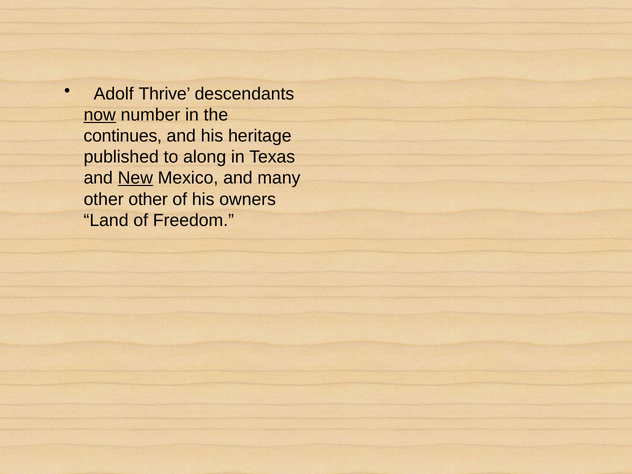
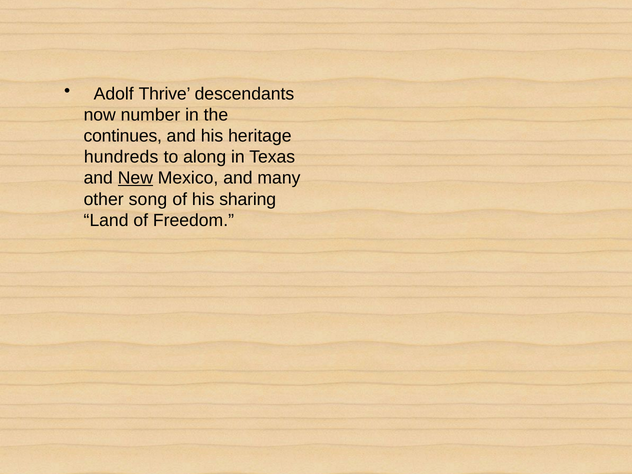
now underline: present -> none
published: published -> hundreds
other other: other -> song
owners: owners -> sharing
